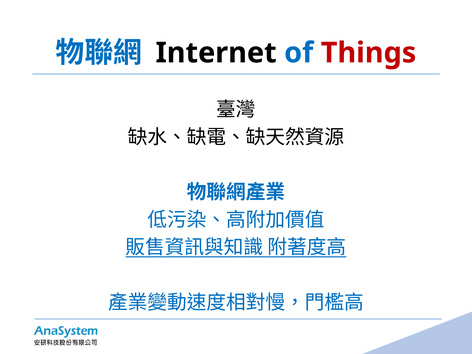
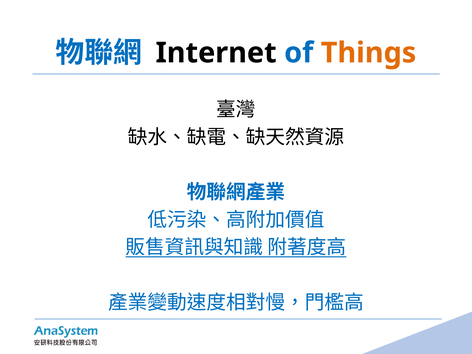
Things colour: red -> orange
